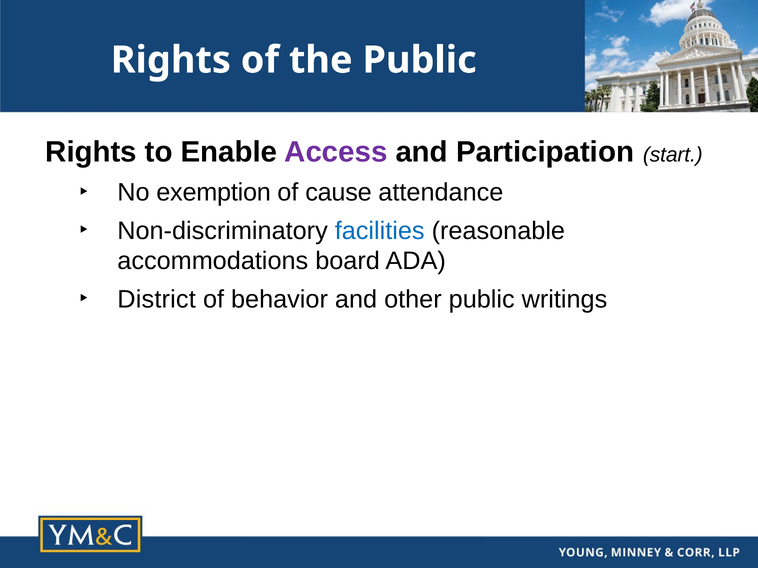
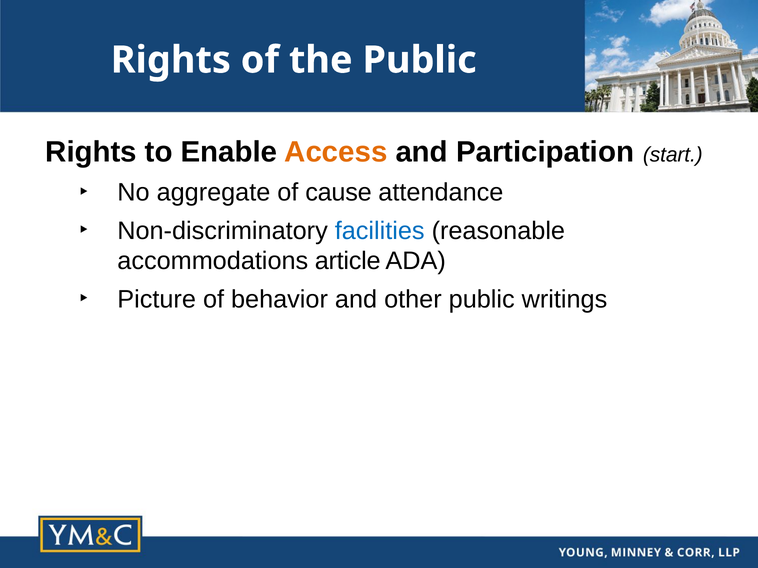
Access colour: purple -> orange
exemption: exemption -> aggregate
board: board -> article
District: District -> Picture
